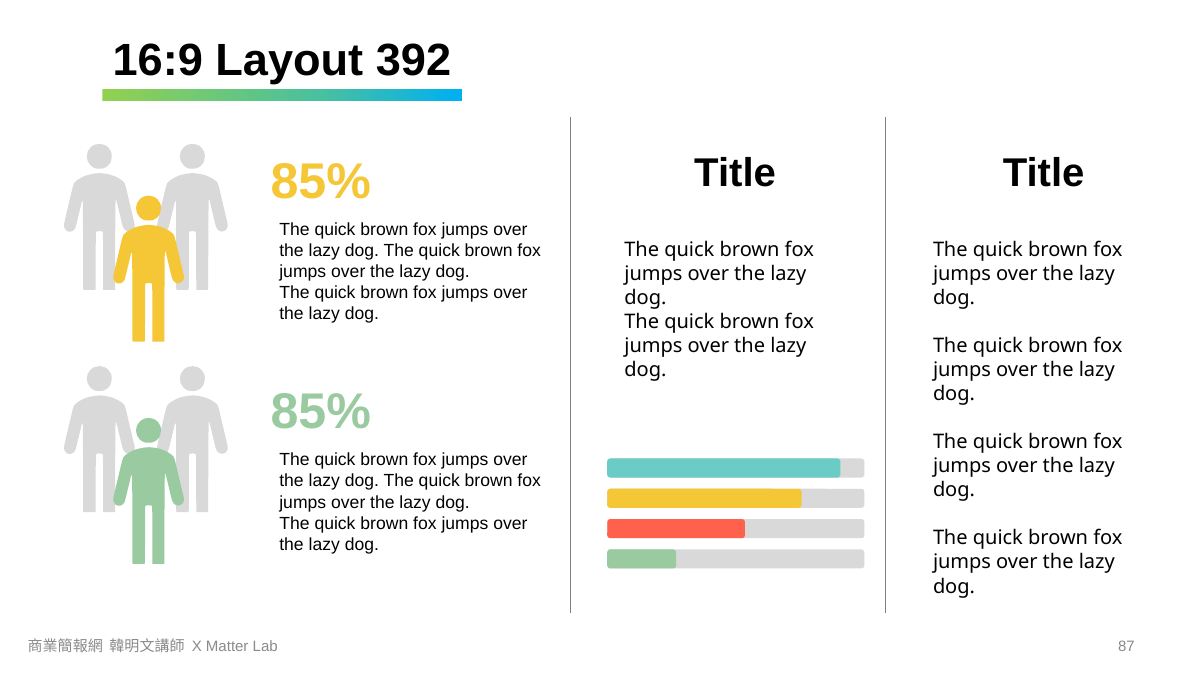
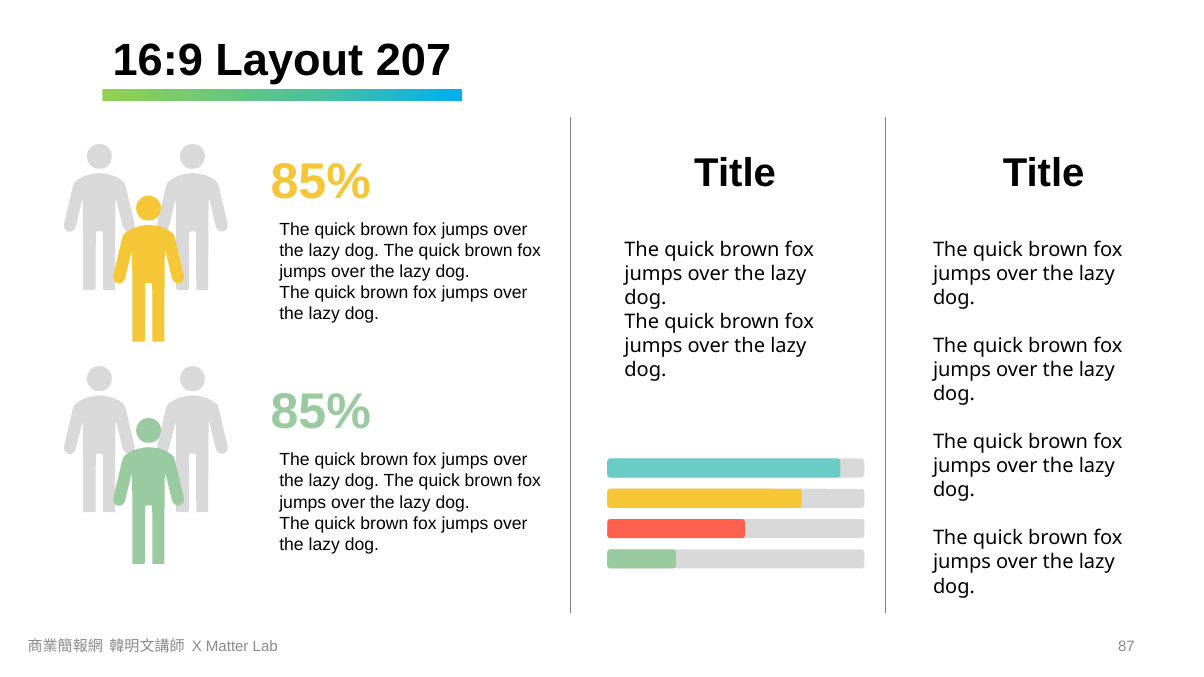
392: 392 -> 207
